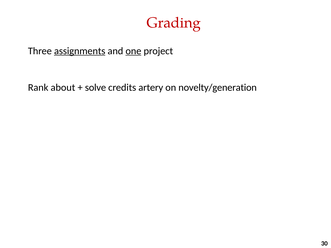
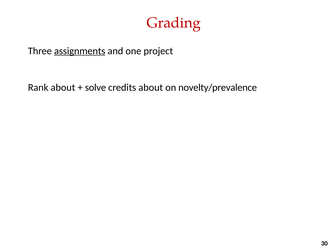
one underline: present -> none
credits artery: artery -> about
novelty/generation: novelty/generation -> novelty/prevalence
